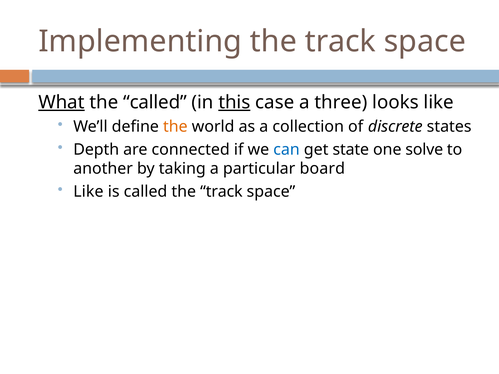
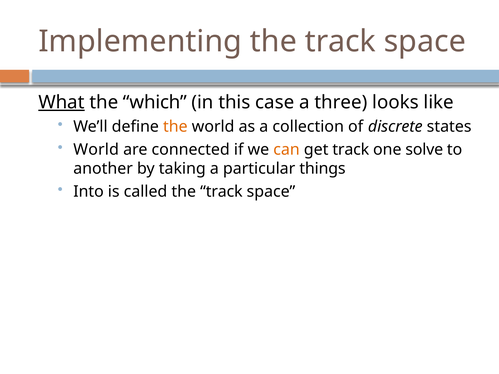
the called: called -> which
this underline: present -> none
Depth at (96, 150): Depth -> World
can colour: blue -> orange
get state: state -> track
board: board -> things
Like at (88, 192): Like -> Into
